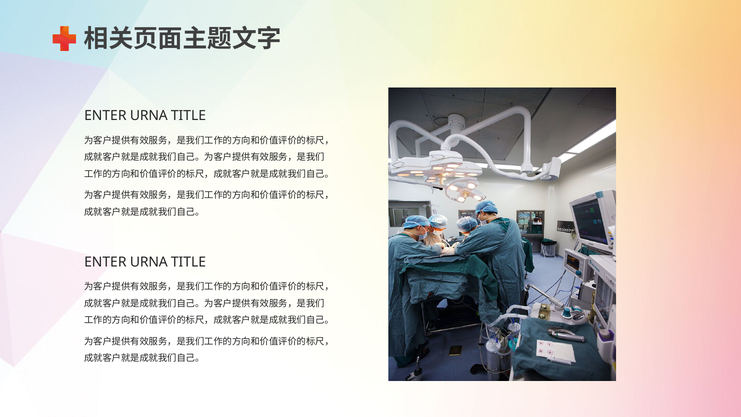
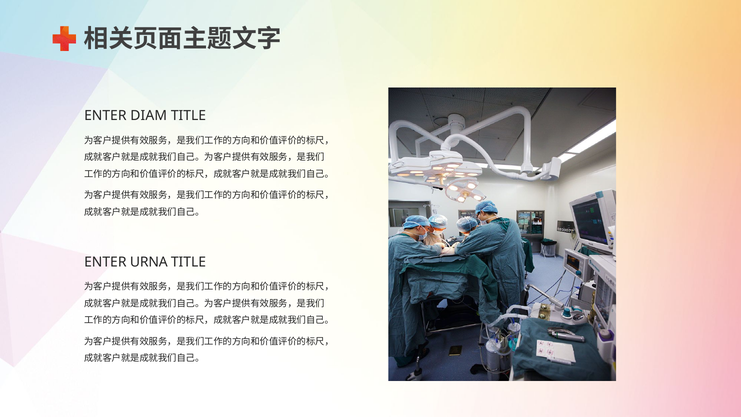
URNA at (149, 116): URNA -> DIAM
